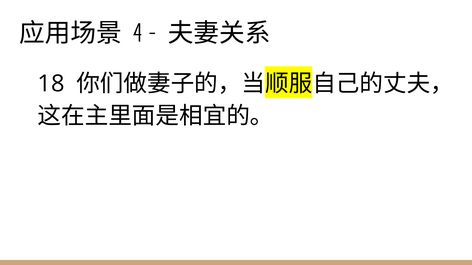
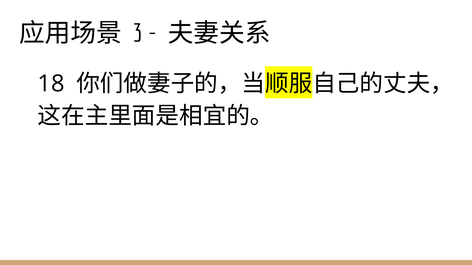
4: 4 -> 3
